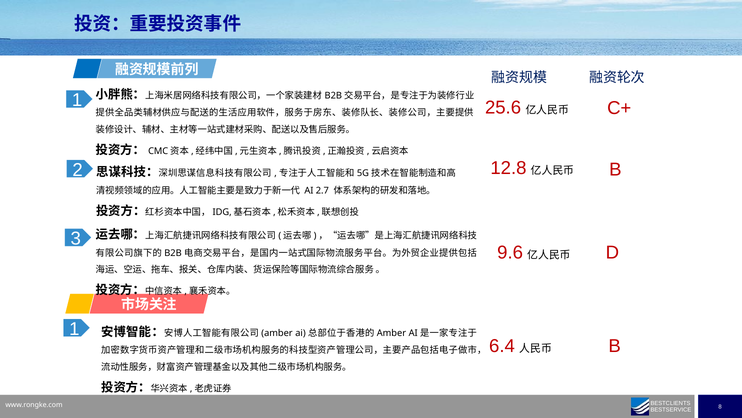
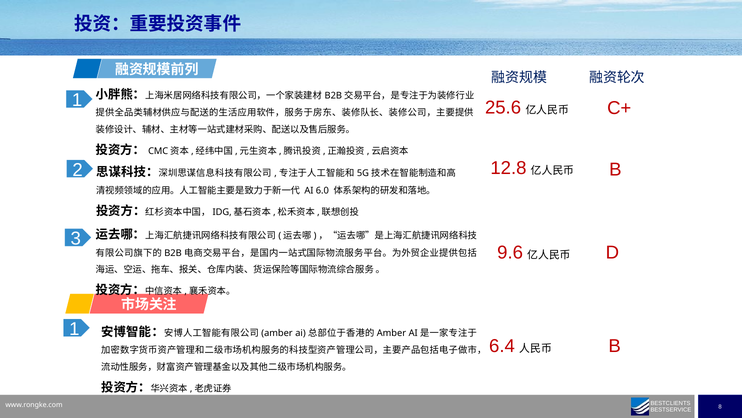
2.7: 2.7 -> 6.0
